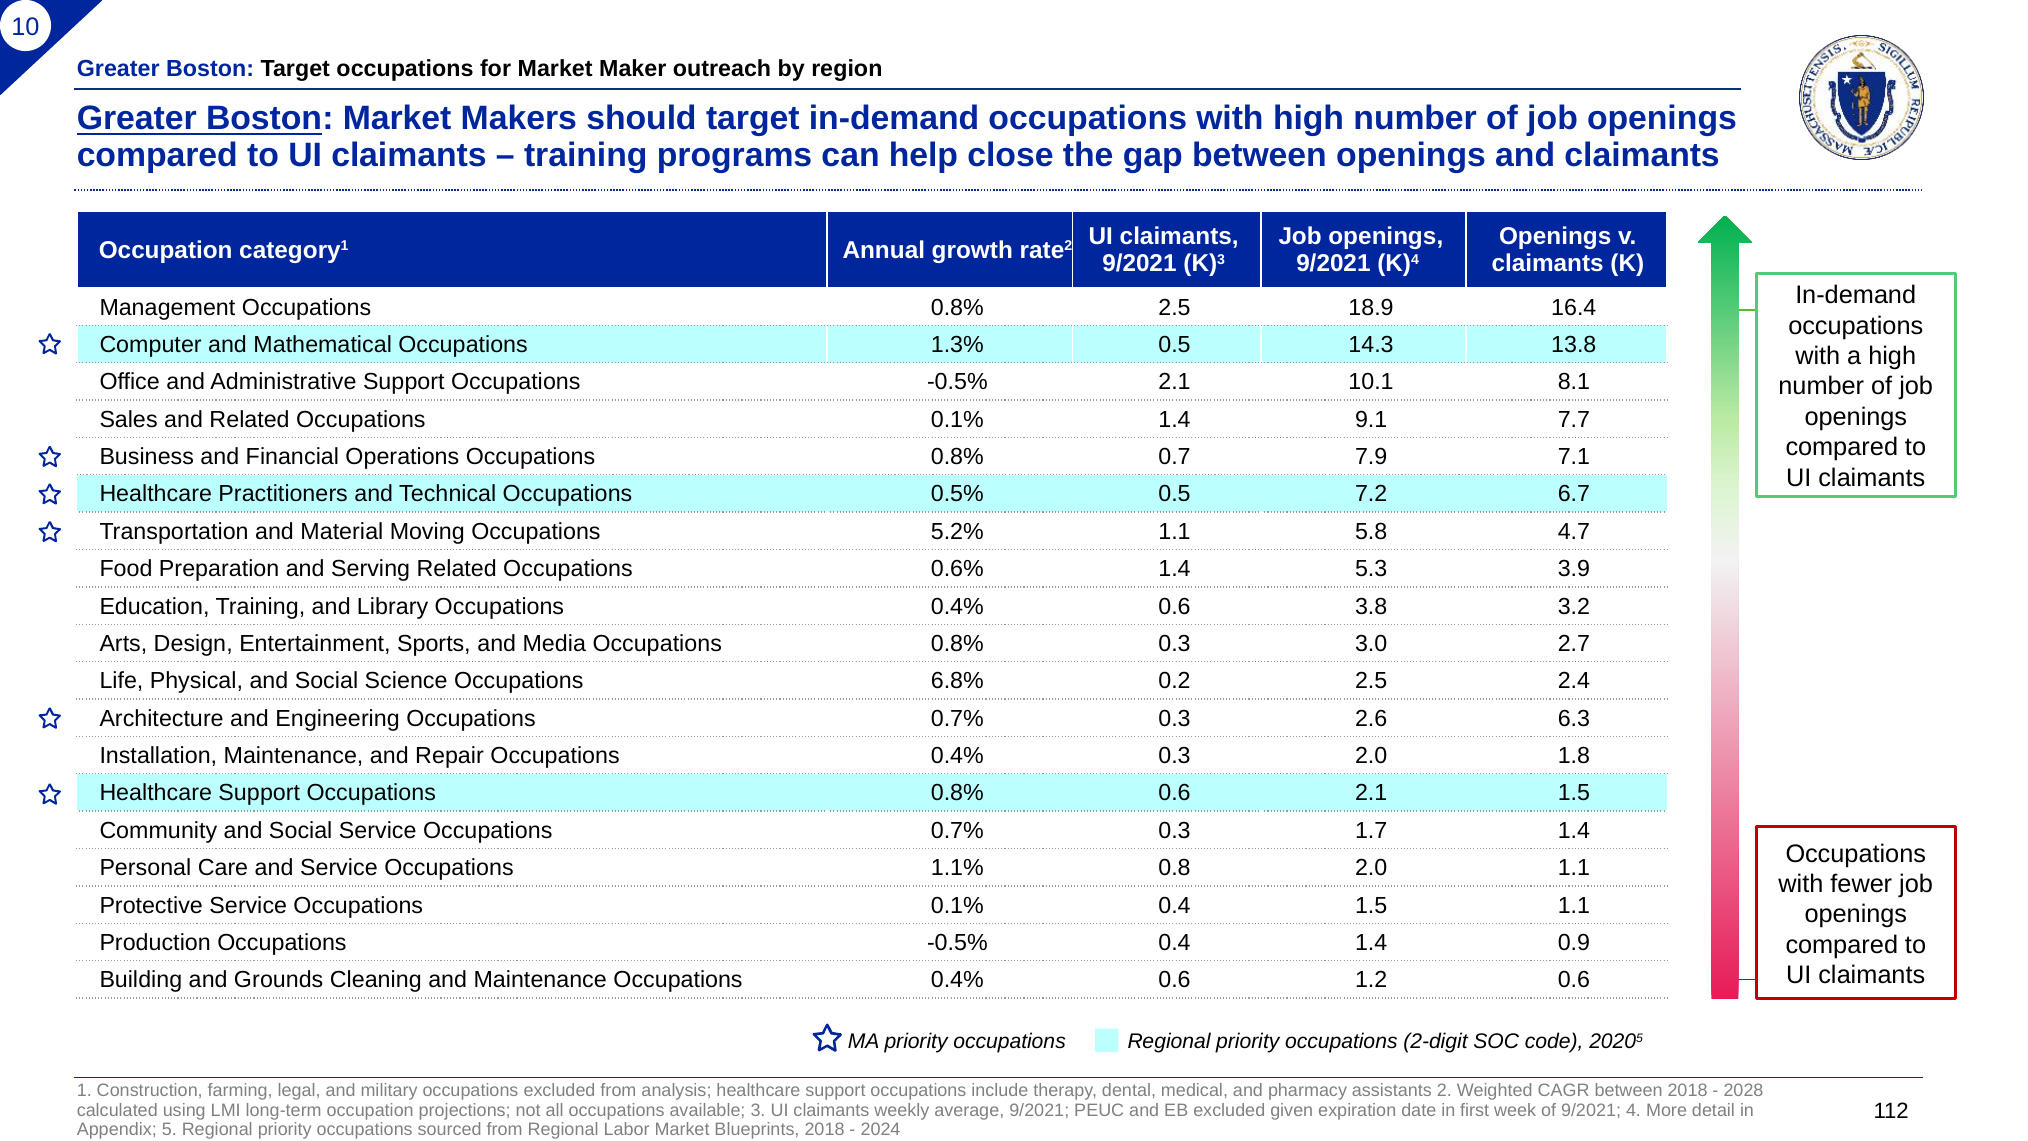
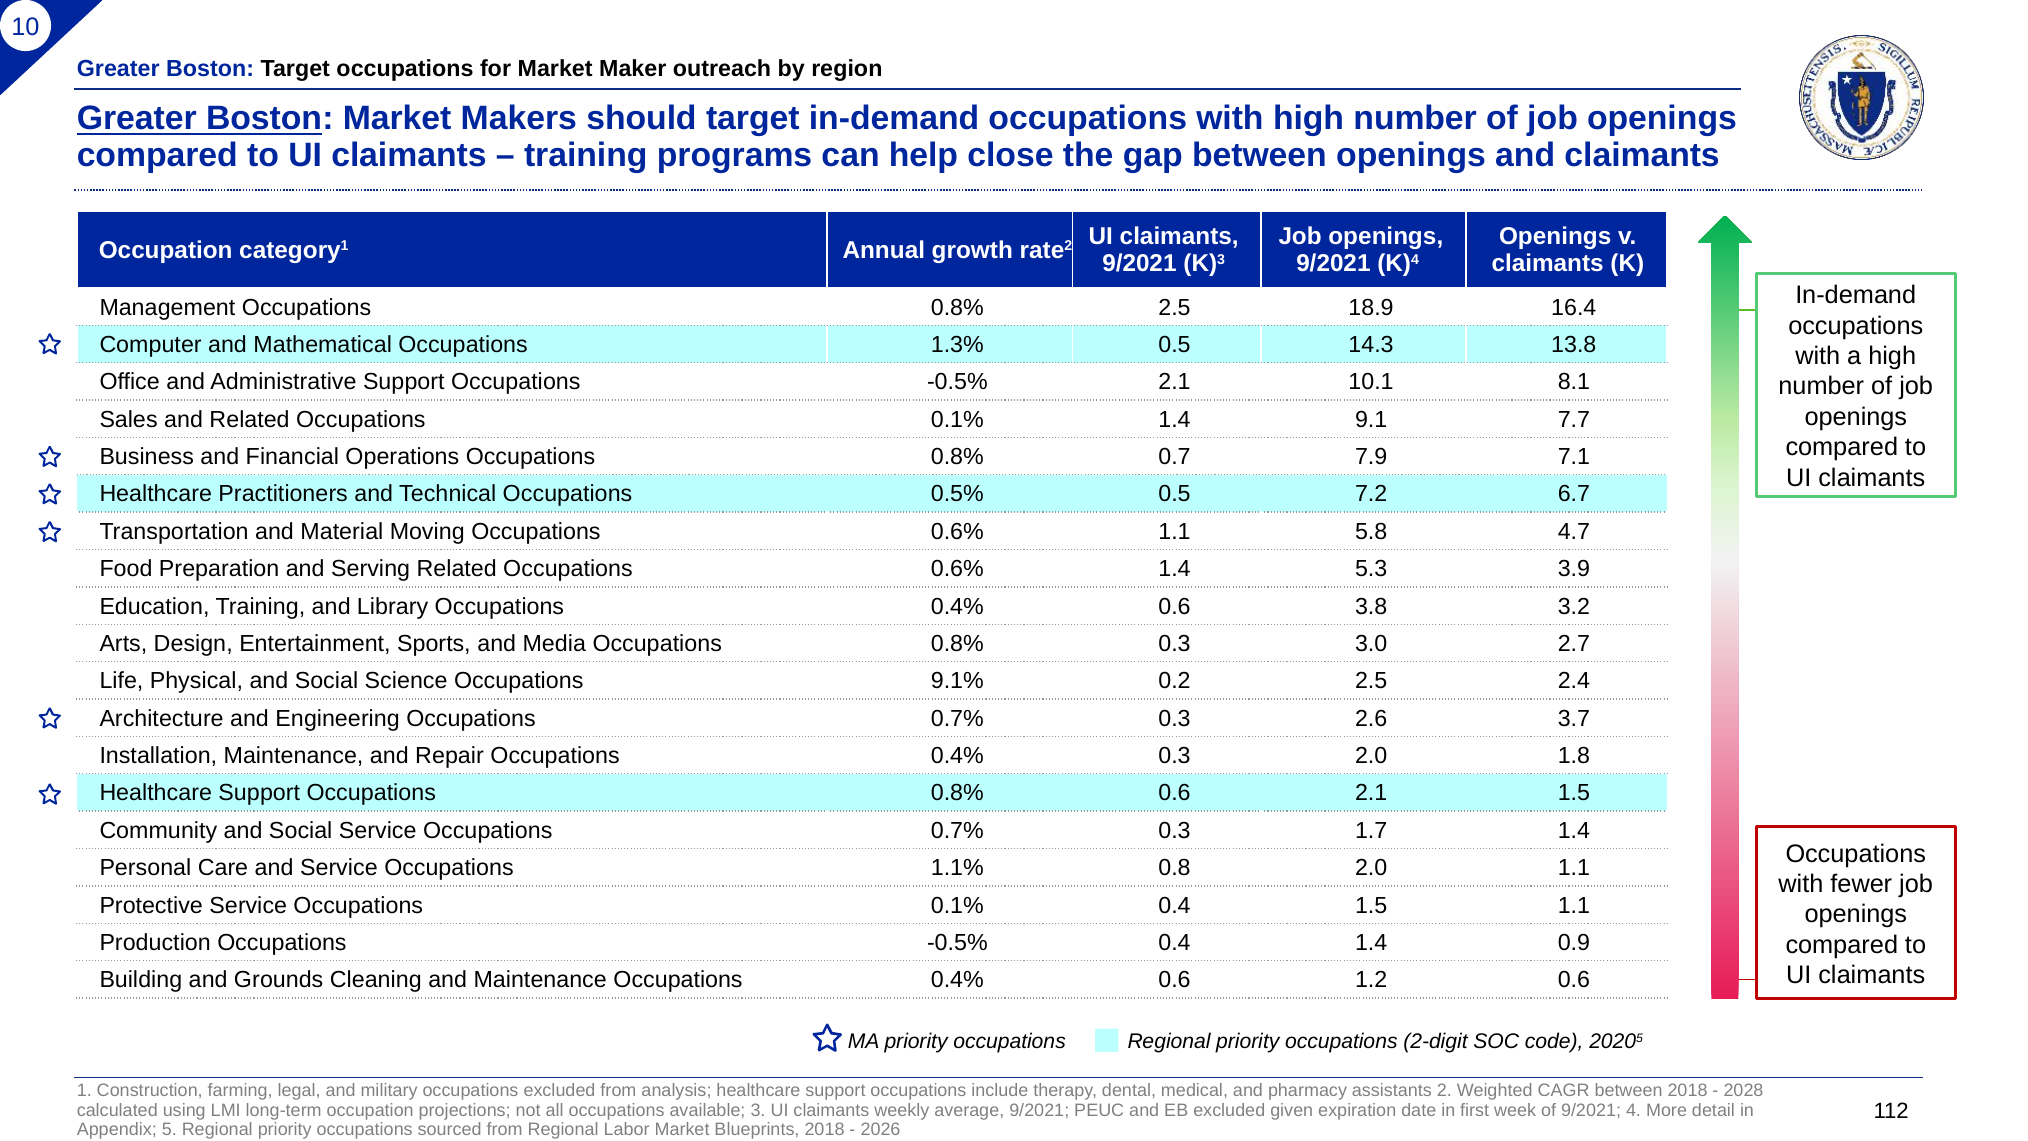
Moving Occupations 5.2%: 5.2% -> 0.6%
6.8%: 6.8% -> 9.1%
6.3: 6.3 -> 3.7
2024: 2024 -> 2026
